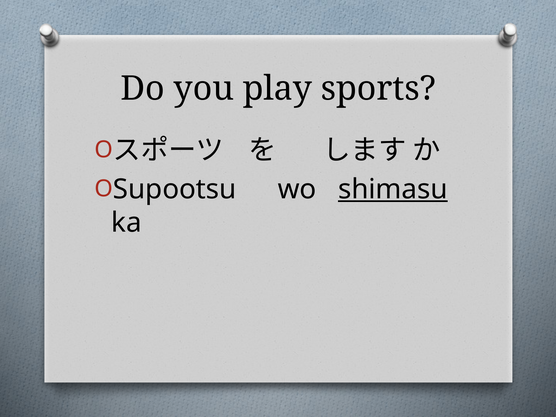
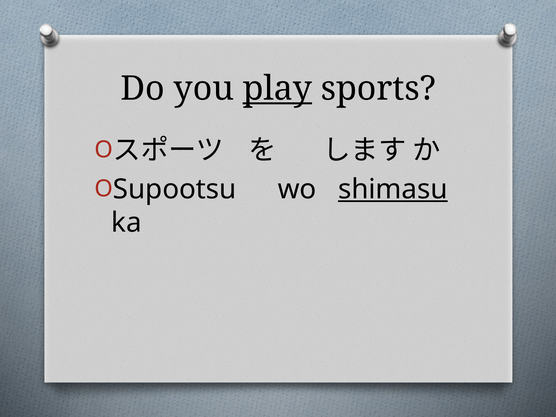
play underline: none -> present
